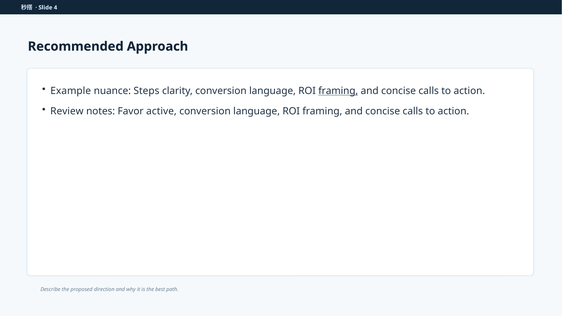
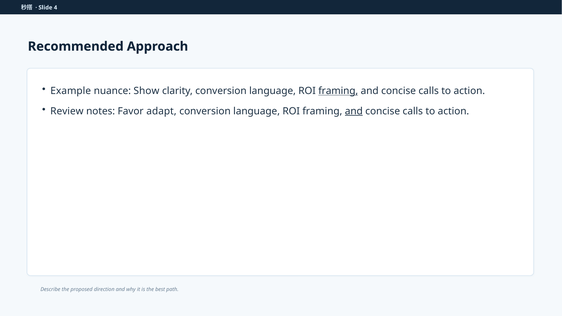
Steps: Steps -> Show
active: active -> adapt
and at (354, 111) underline: none -> present
